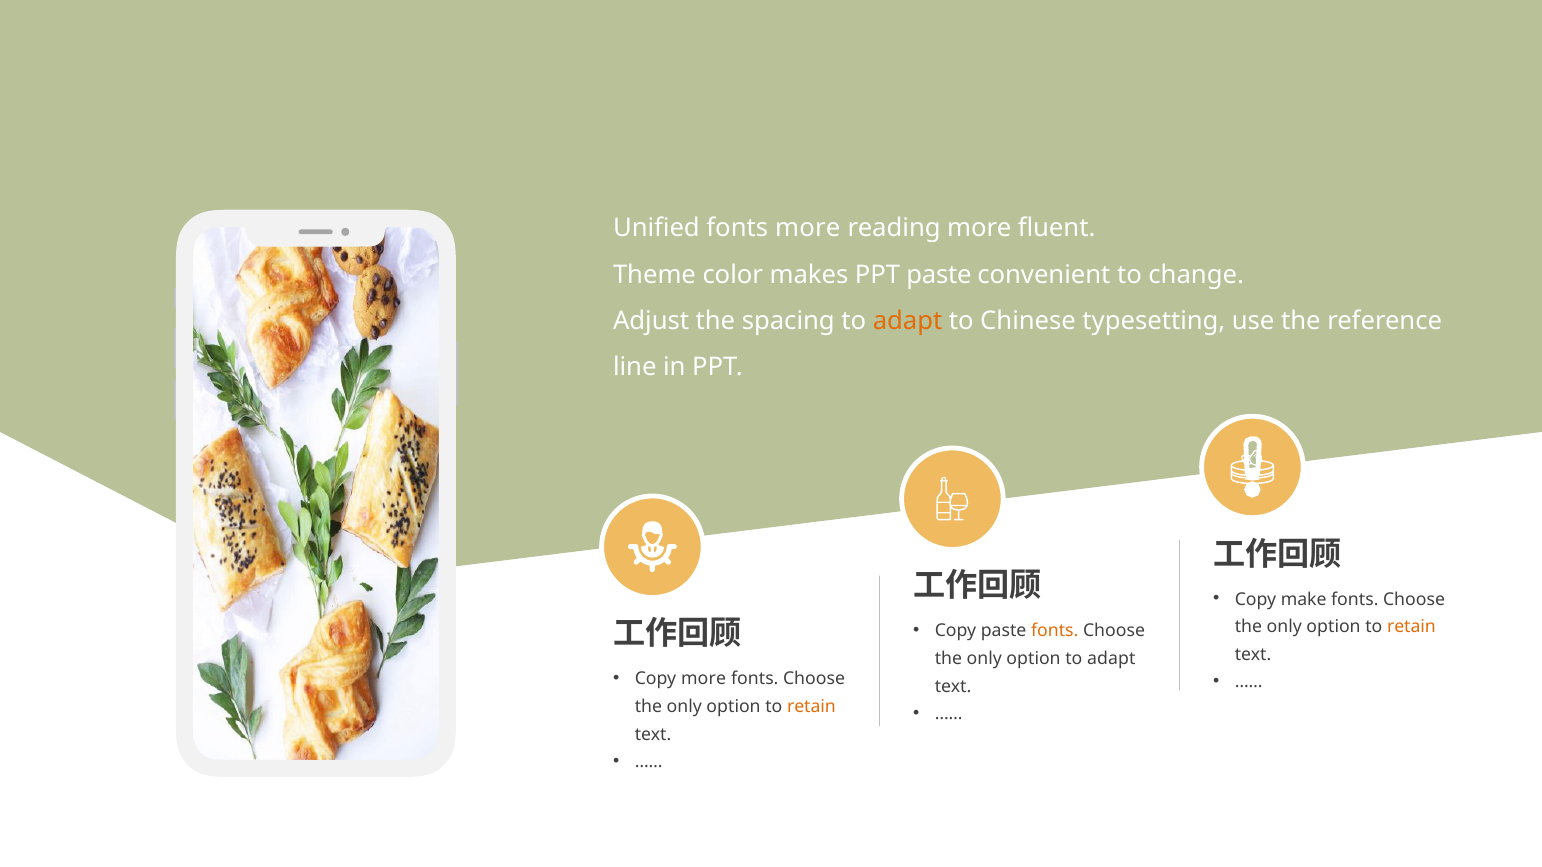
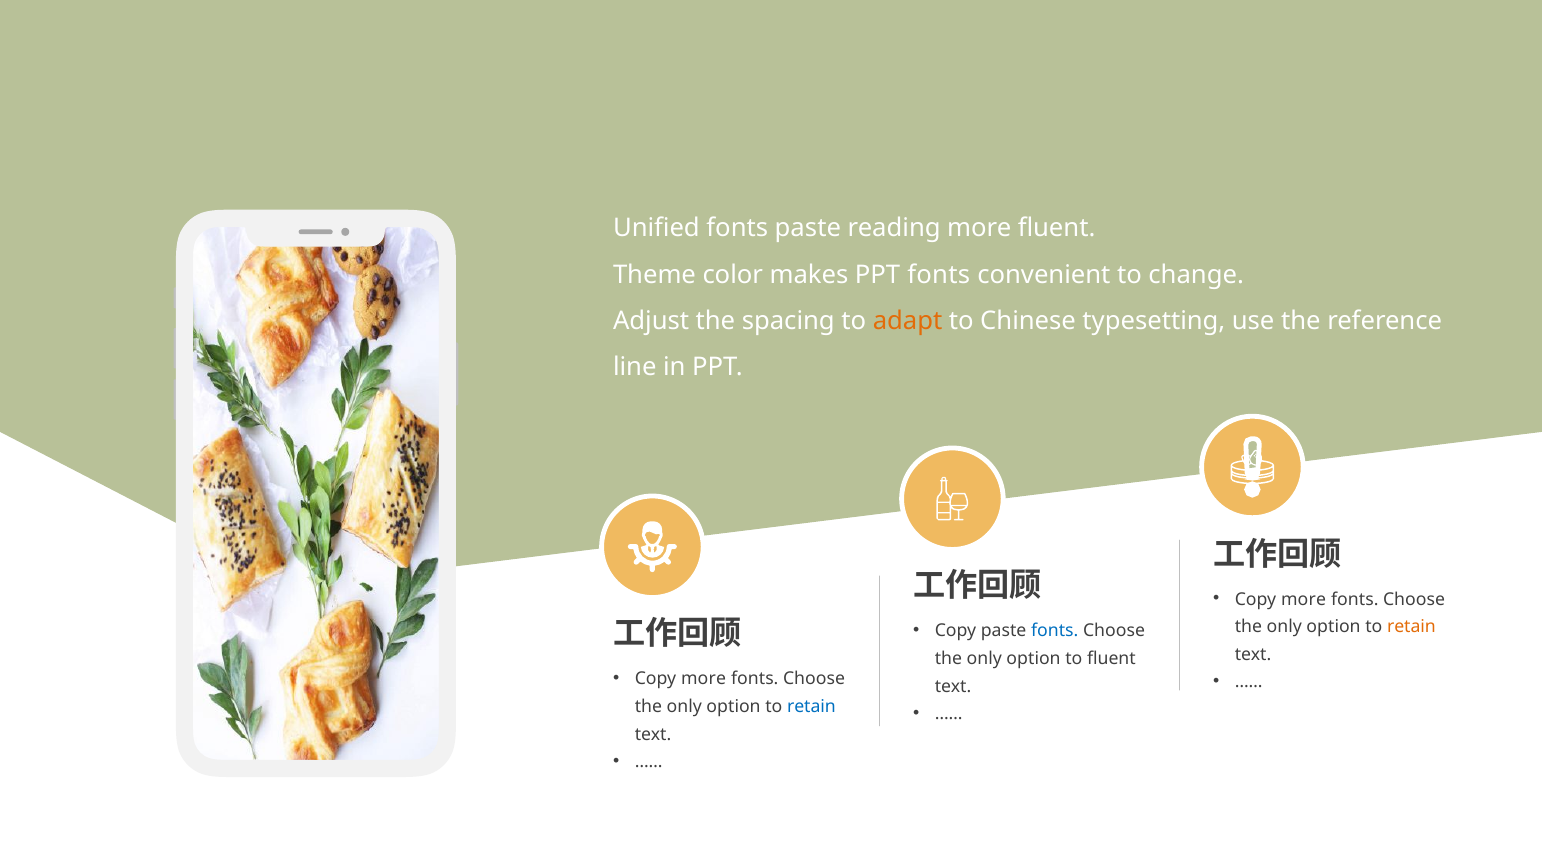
fonts more: more -> paste
PPT paste: paste -> fonts
make at (1304, 599): make -> more
fonts at (1055, 631) colour: orange -> blue
option to adapt: adapt -> fluent
retain at (811, 707) colour: orange -> blue
